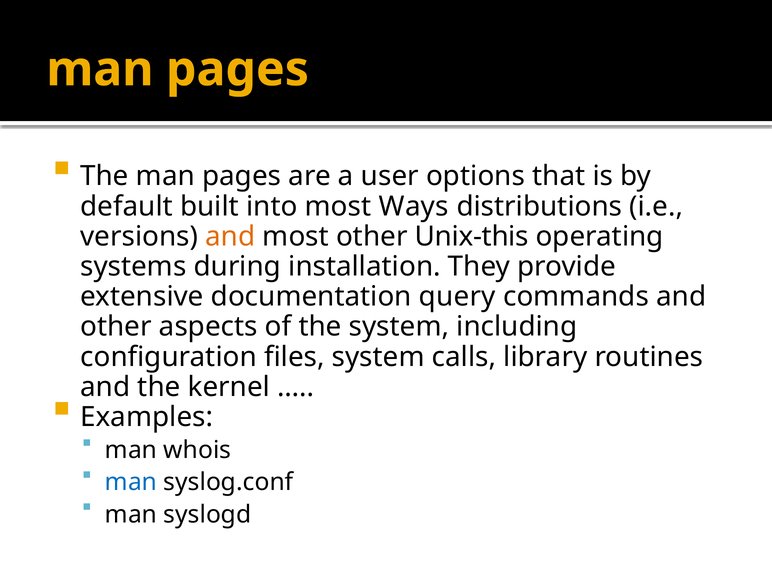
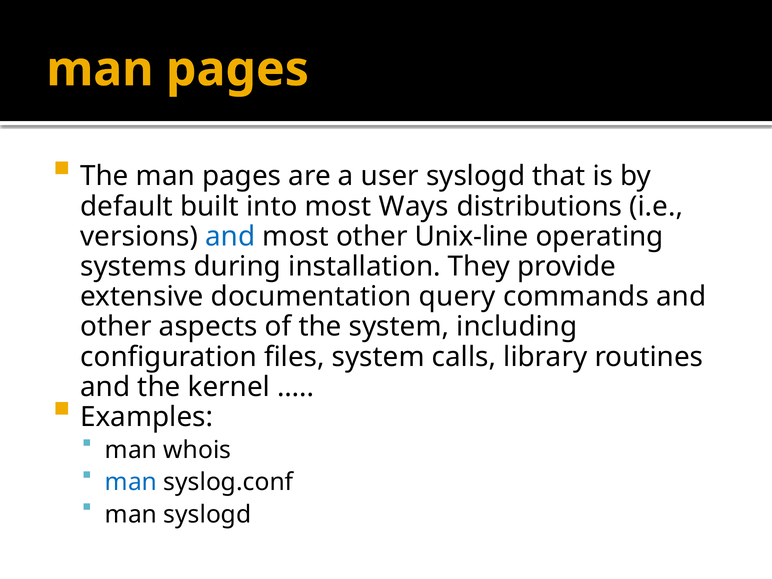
user options: options -> syslogd
and at (230, 236) colour: orange -> blue
Unix-this: Unix-this -> Unix-line
